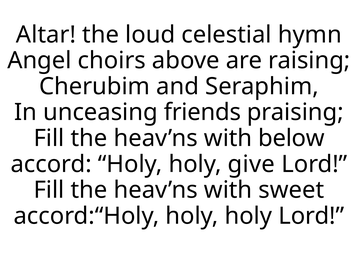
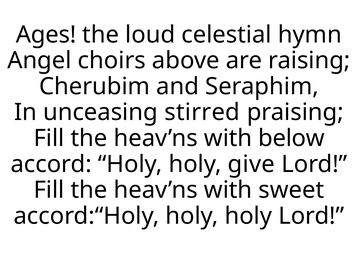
Altar: Altar -> Ages
friends: friends -> stirred
